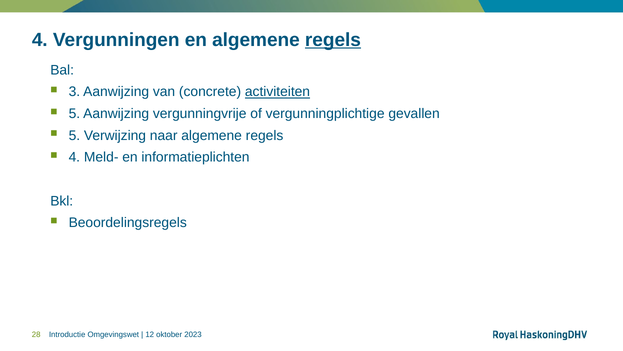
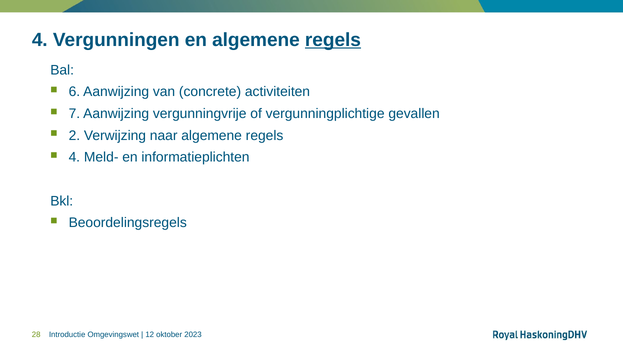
3: 3 -> 6
activiteiten underline: present -> none
5 at (74, 114): 5 -> 7
5 at (74, 135): 5 -> 2
